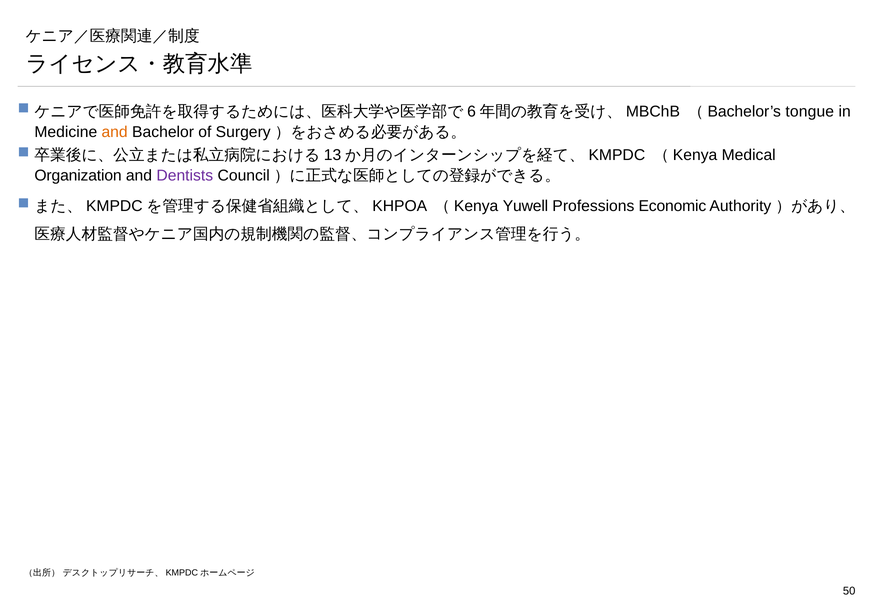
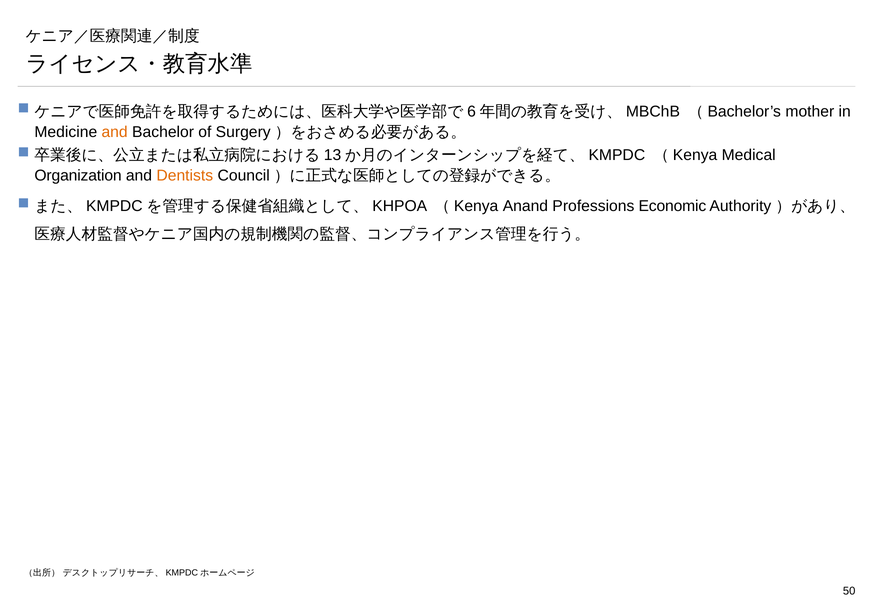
tongue: tongue -> mother
Dentists colour: purple -> orange
Yuwell: Yuwell -> Anand
